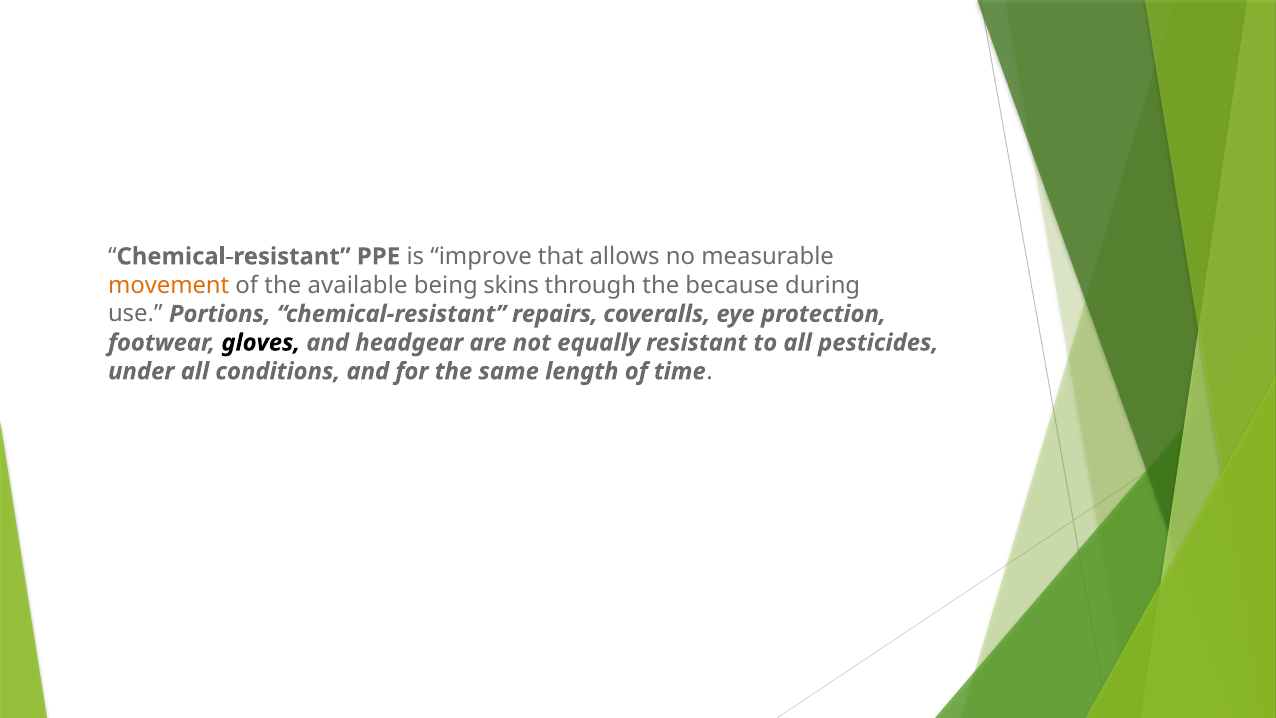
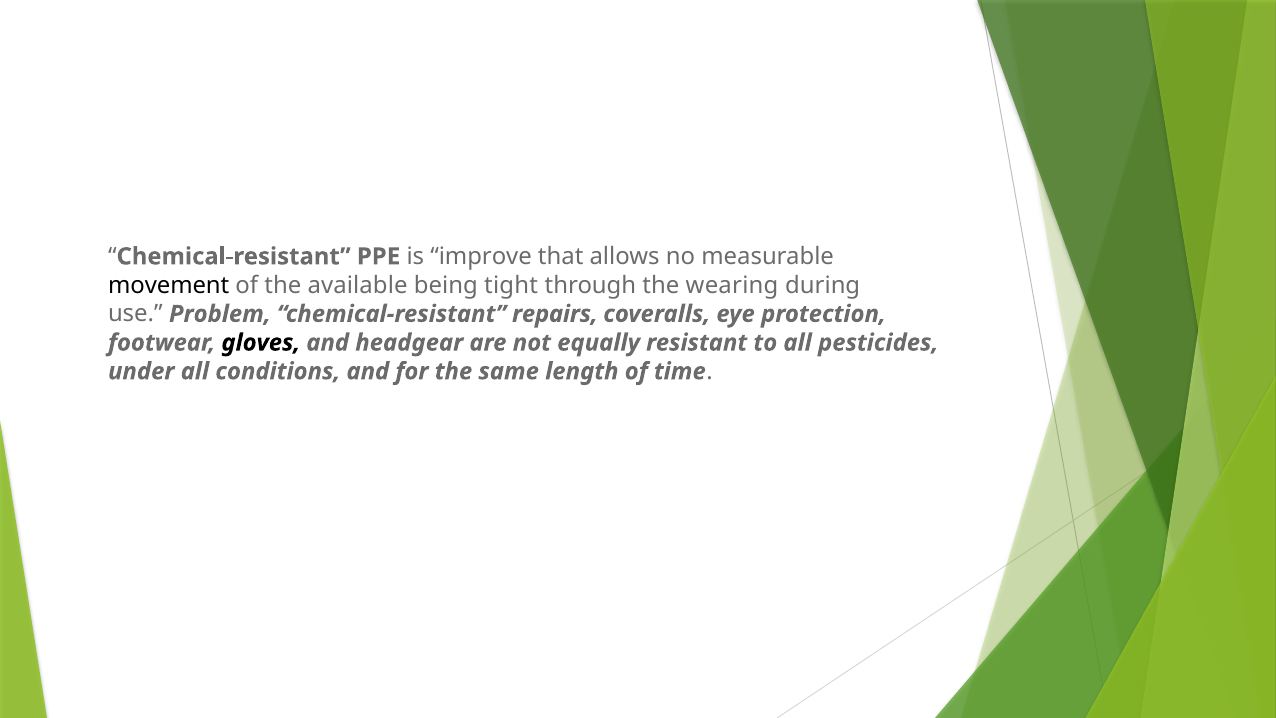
movement colour: orange -> black
skins: skins -> tight
because: because -> wearing
Portions: Portions -> Problem
